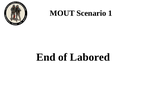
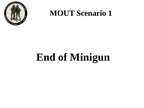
Labored: Labored -> Minigun
